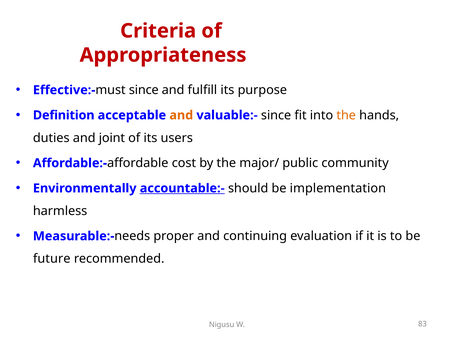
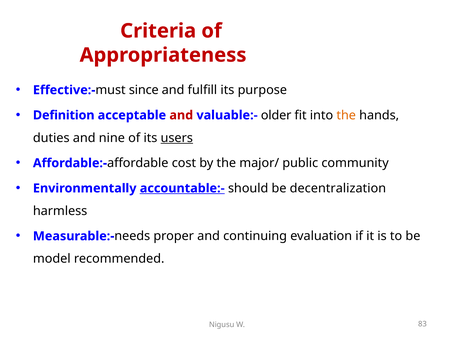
and at (181, 115) colour: orange -> red
valuable:- since: since -> older
joint: joint -> nine
users underline: none -> present
implementation: implementation -> decentralization
future: future -> model
